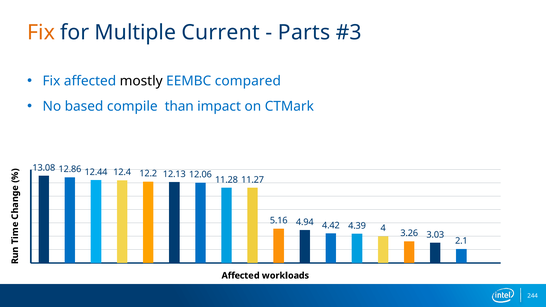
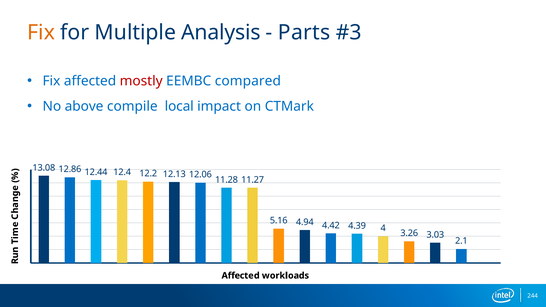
Current: Current -> Analysis
mostly colour: black -> red
based: based -> above
than: than -> local
